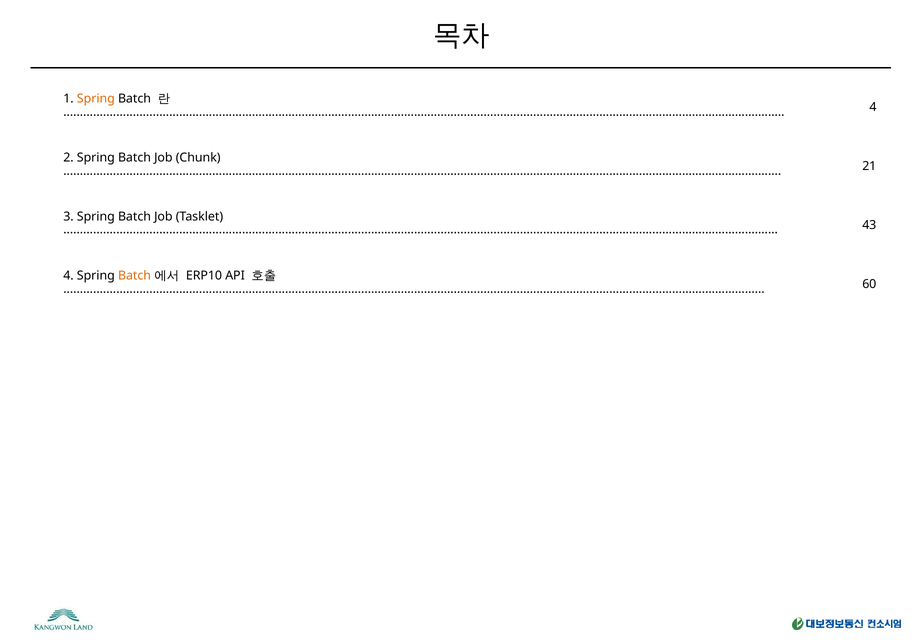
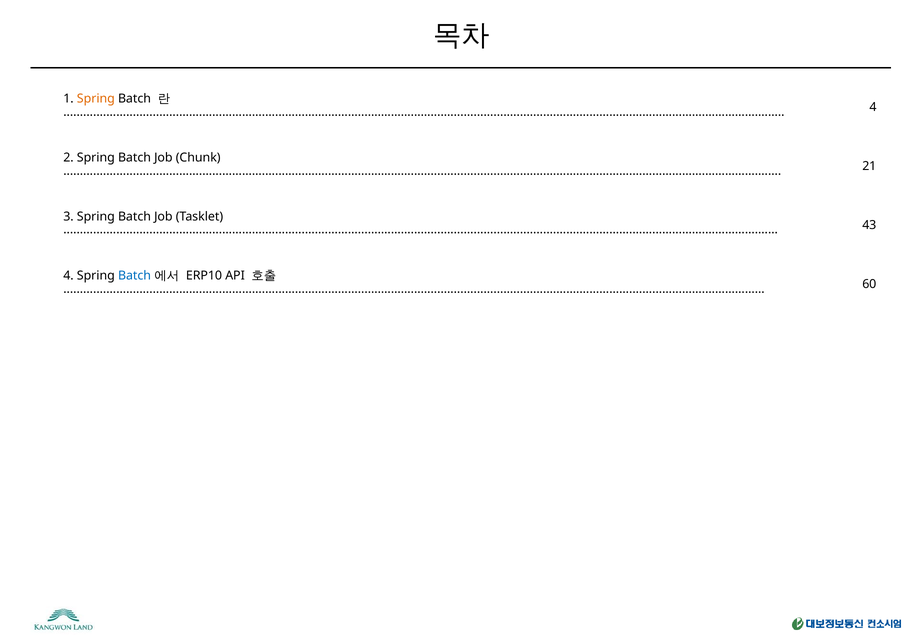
Batch at (134, 275) colour: orange -> blue
